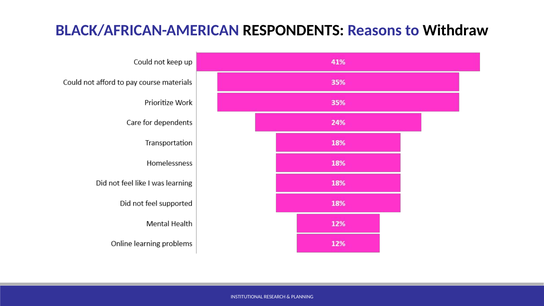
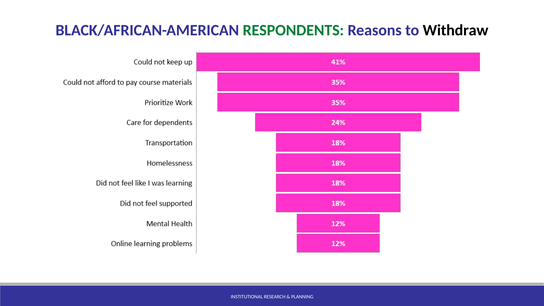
RESPONDENTS colour: black -> green
